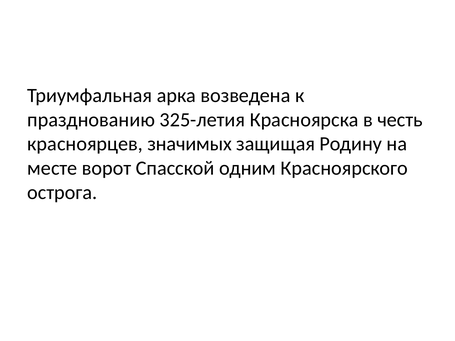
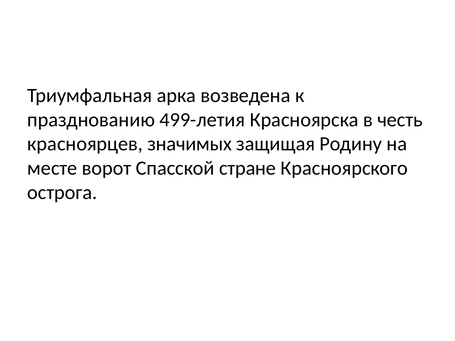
325-летия: 325-летия -> 499-летия
одним: одним -> стране
